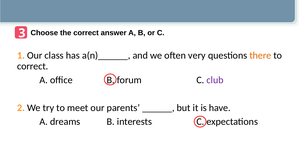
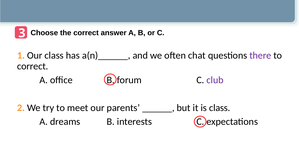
very: very -> chat
there colour: orange -> purple
is have: have -> class
